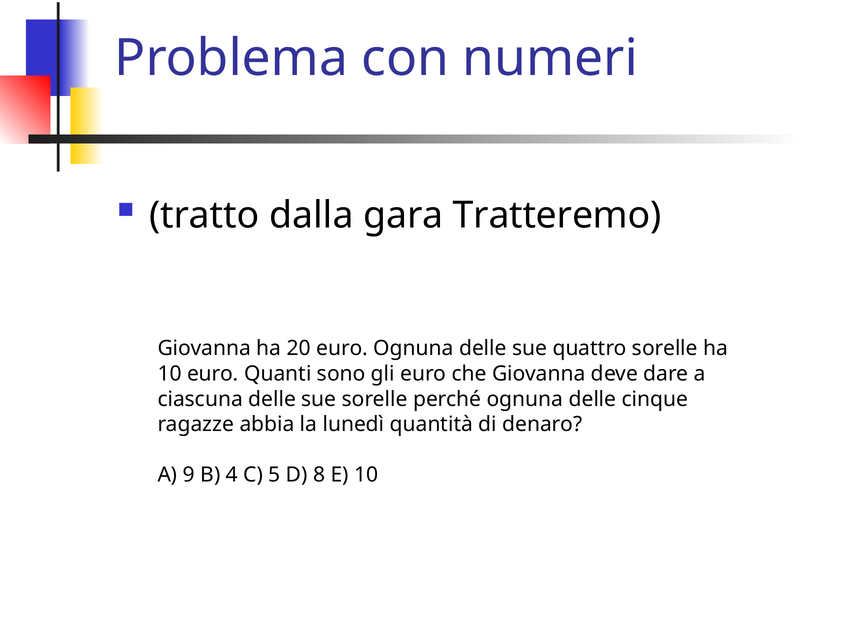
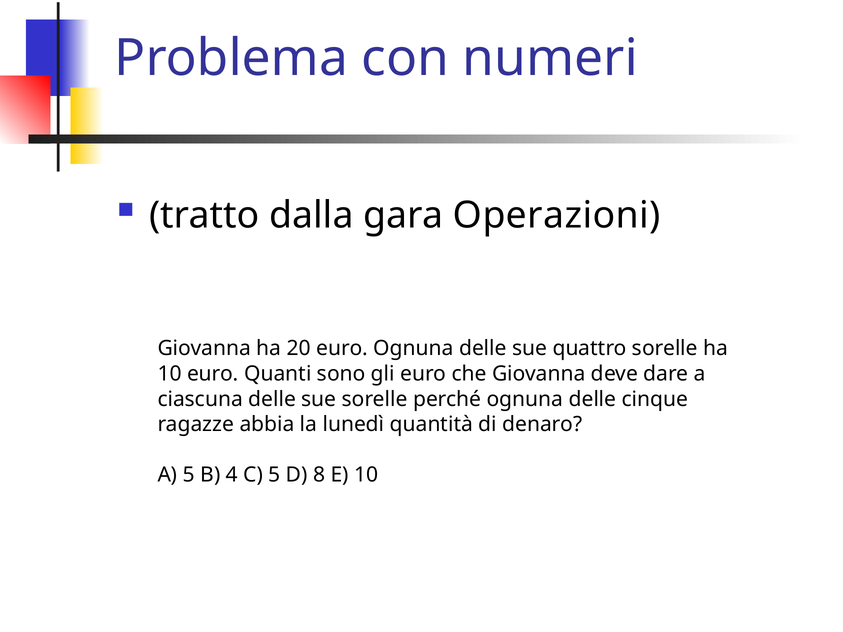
Tratteremo: Tratteremo -> Operazioni
A 9: 9 -> 5
